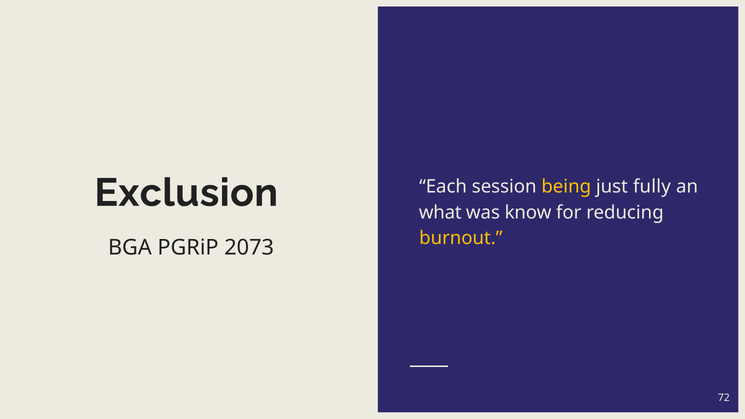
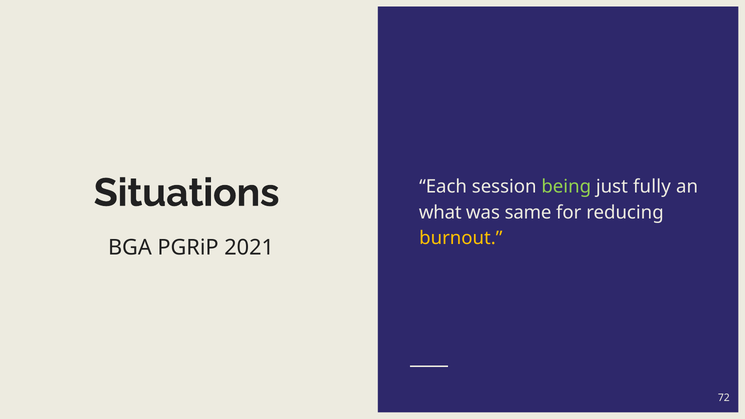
Exclusion: Exclusion -> Situations
being colour: yellow -> light green
know: know -> same
2073: 2073 -> 2021
